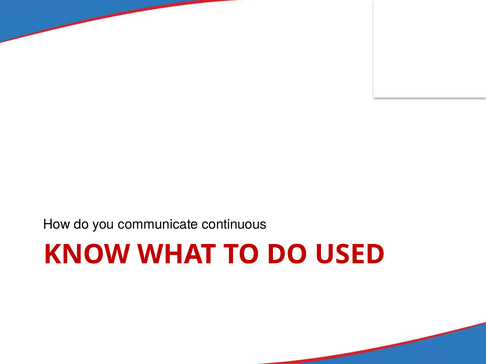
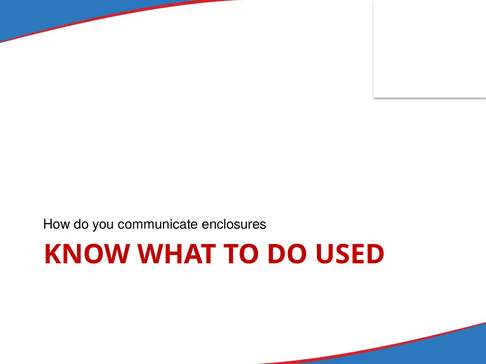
continuous: continuous -> enclosures
